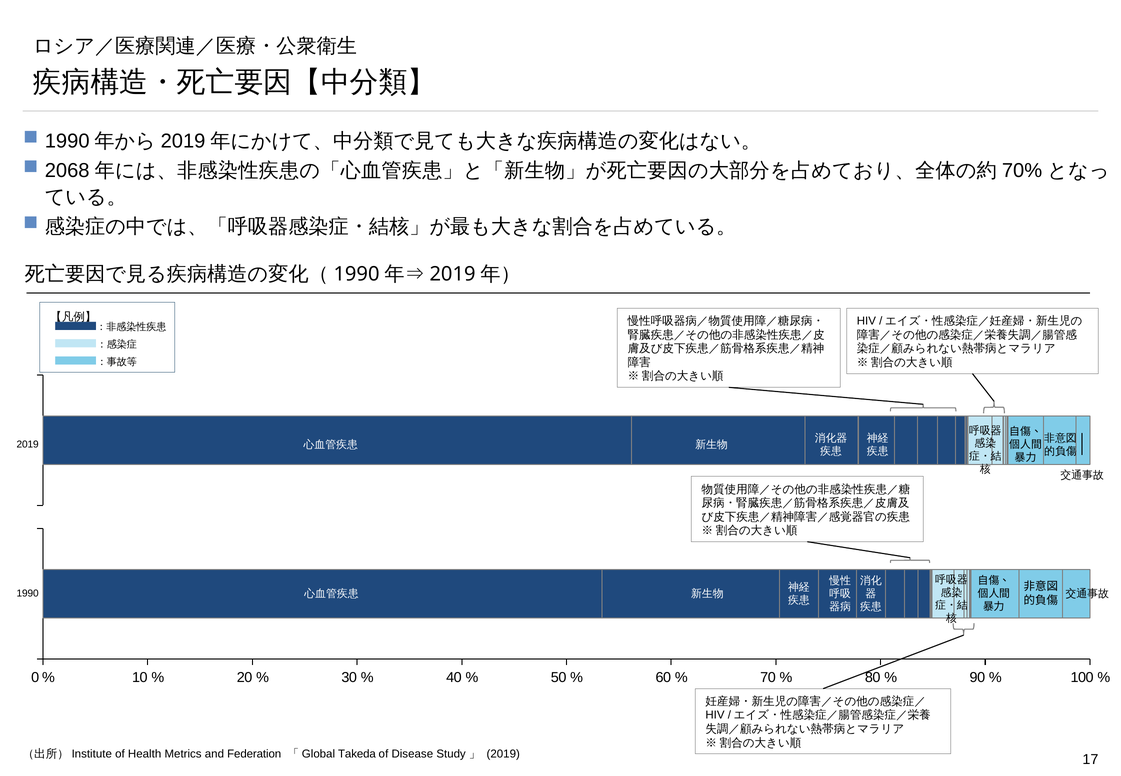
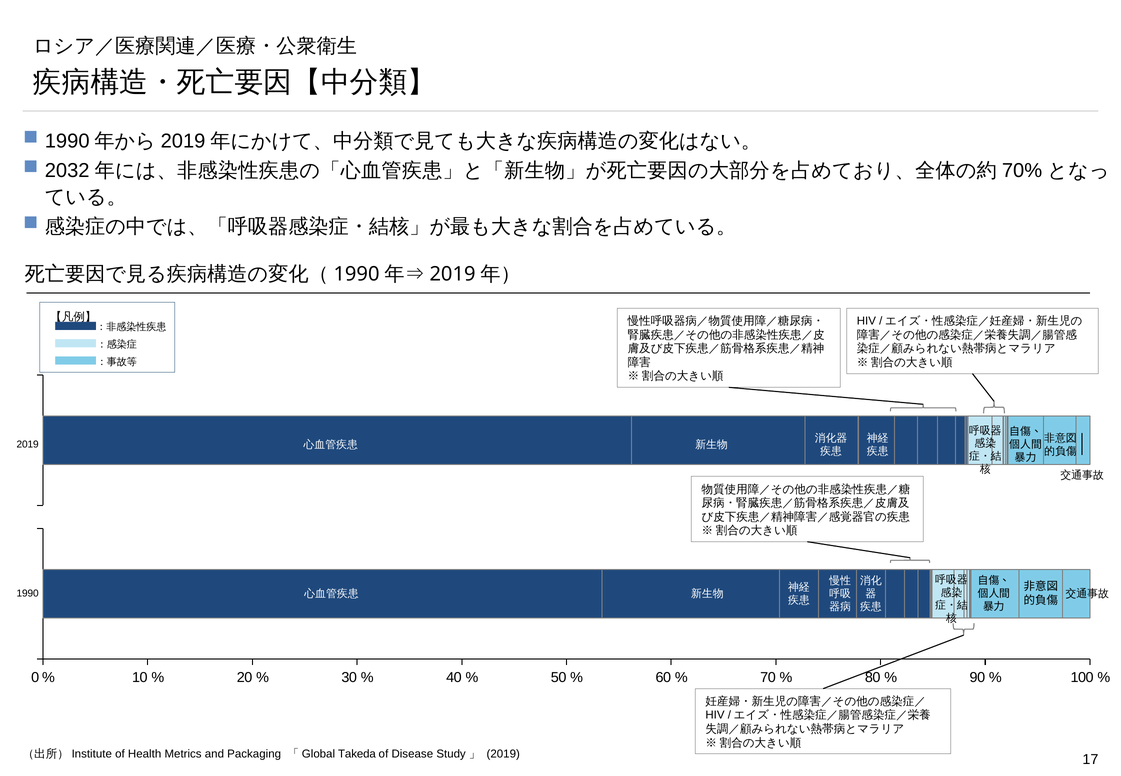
2068: 2068 -> 2032
Federation: Federation -> Packaging
